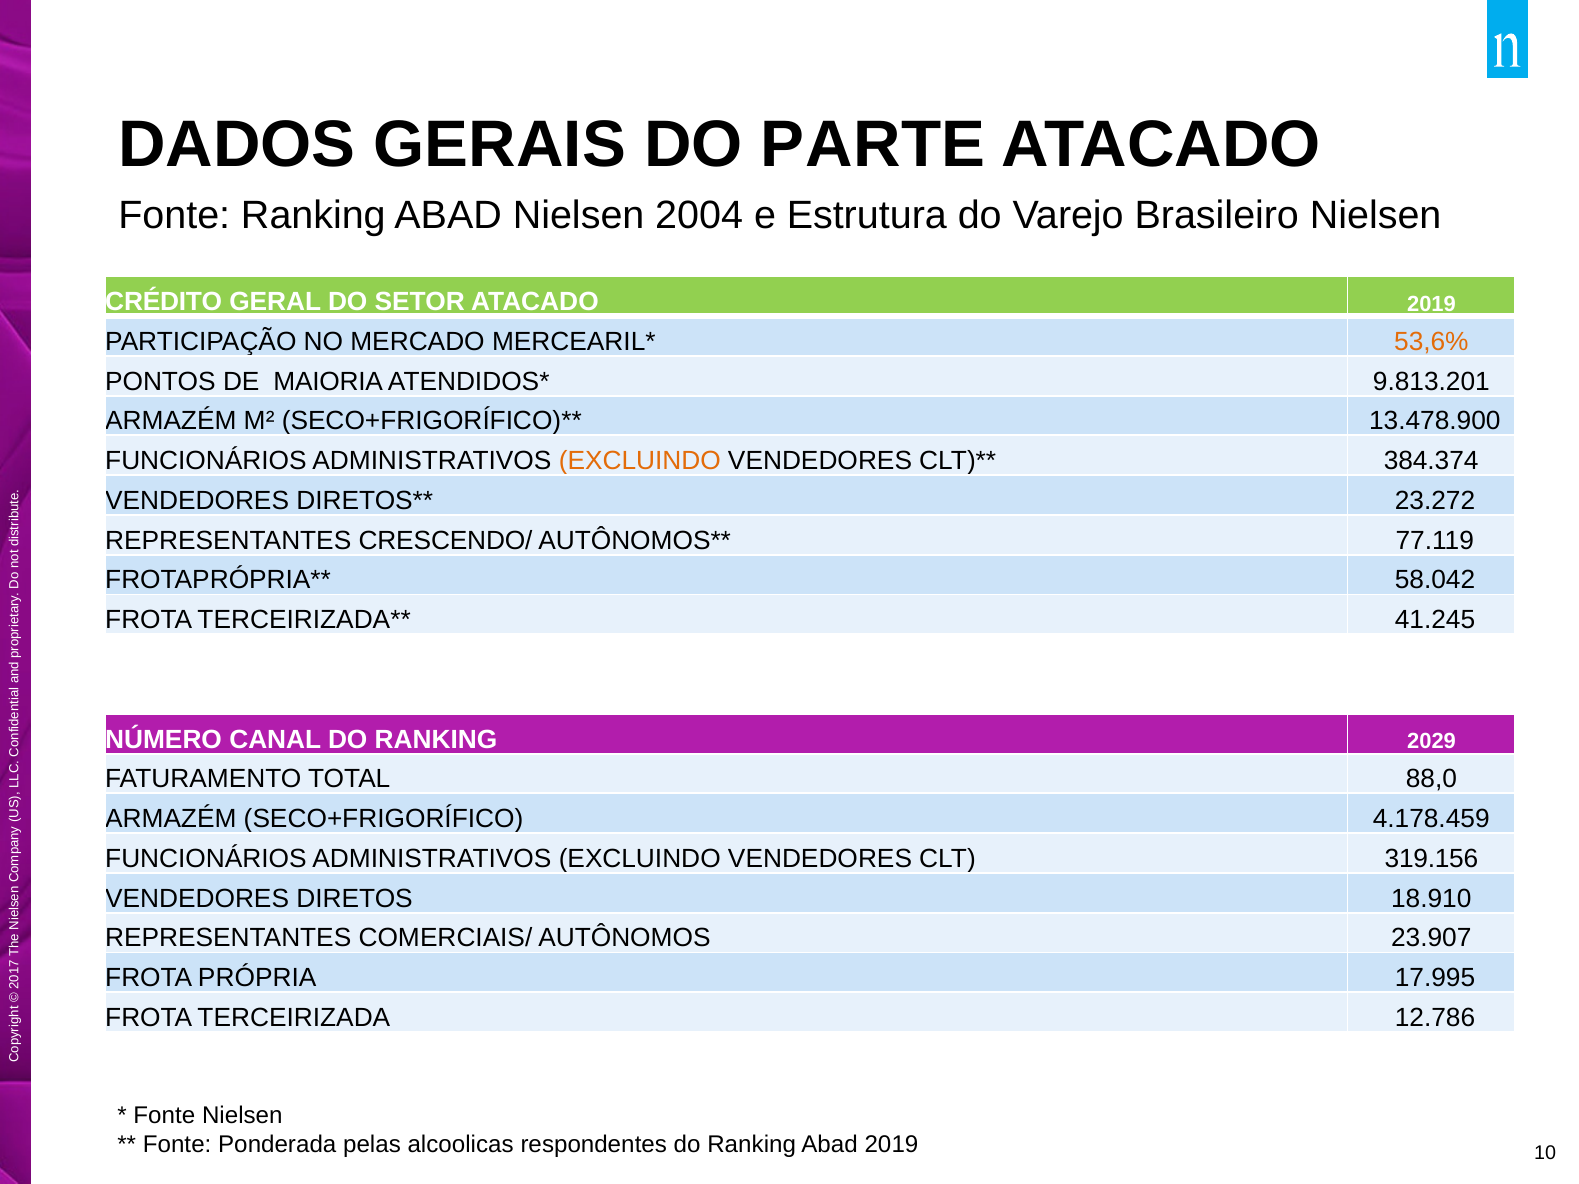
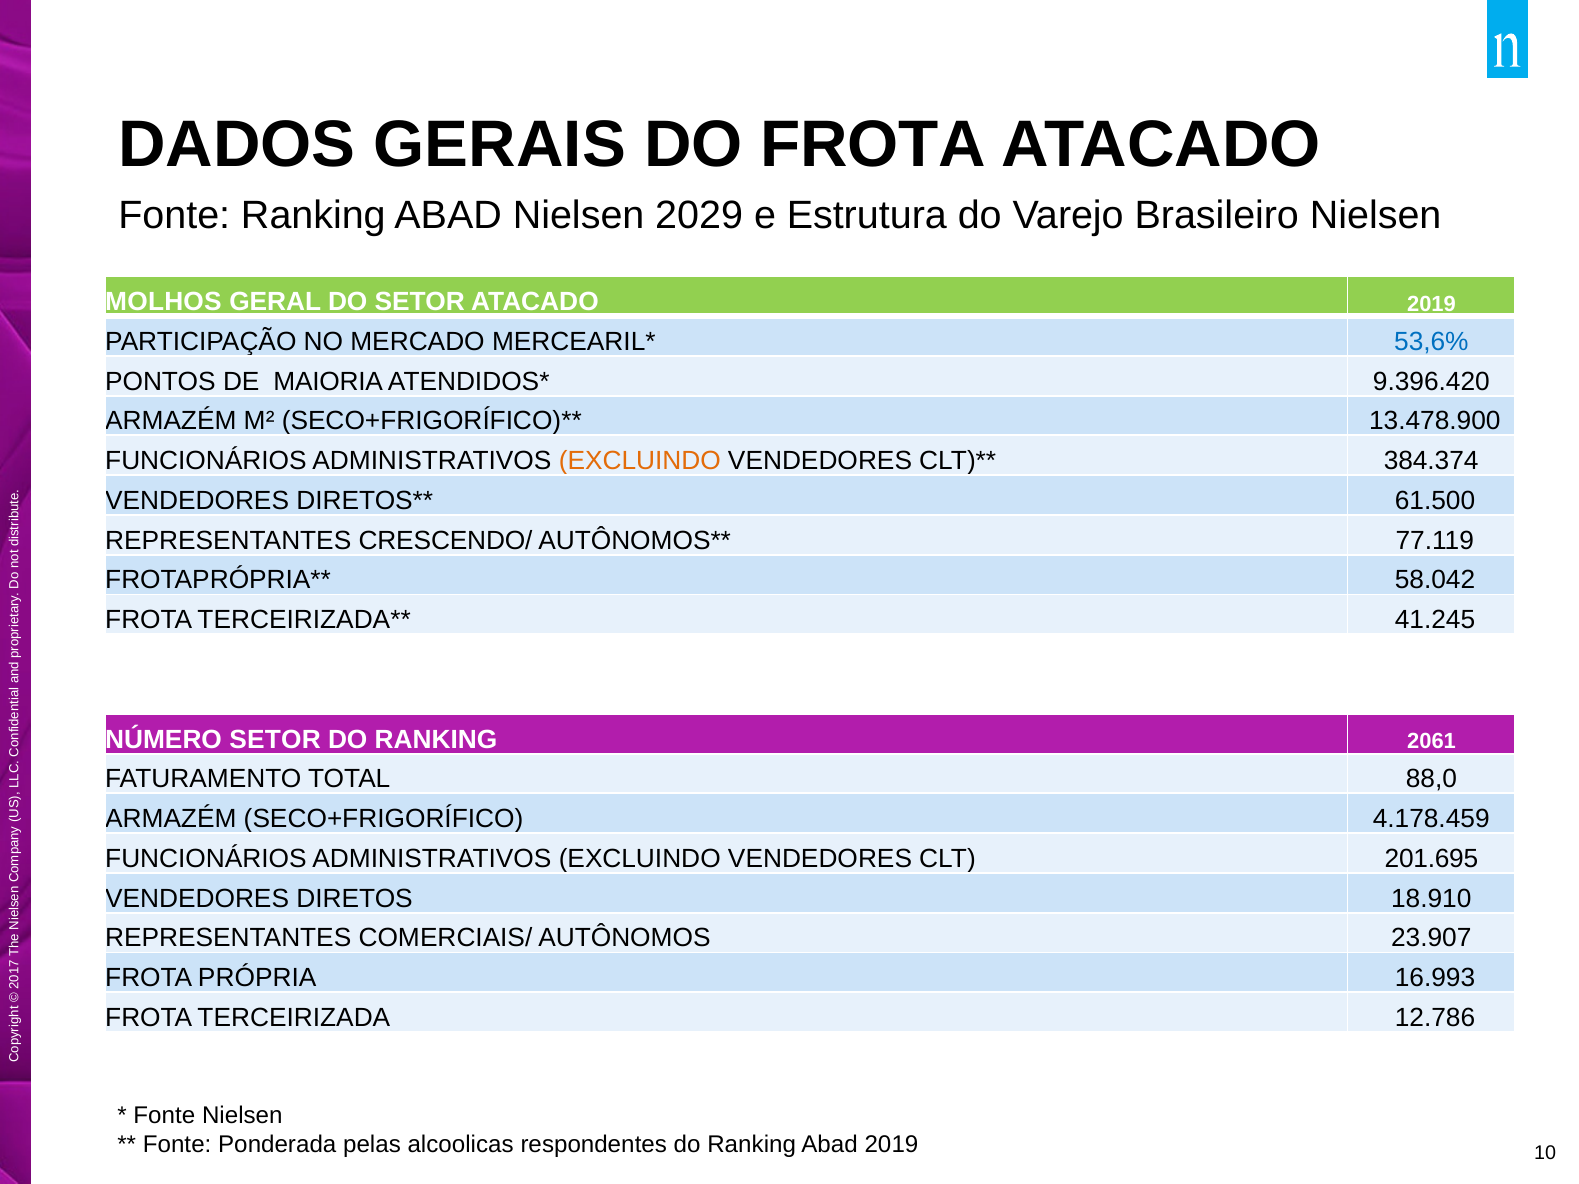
DO PARTE: PARTE -> FROTA
2004: 2004 -> 2029
CRÉDITO: CRÉDITO -> MOLHOS
53,6% colour: orange -> blue
9.813.201: 9.813.201 -> 9.396.420
23.272: 23.272 -> 61.500
NÚMERO CANAL: CANAL -> SETOR
2029: 2029 -> 2061
319.156: 319.156 -> 201.695
17.995: 17.995 -> 16.993
